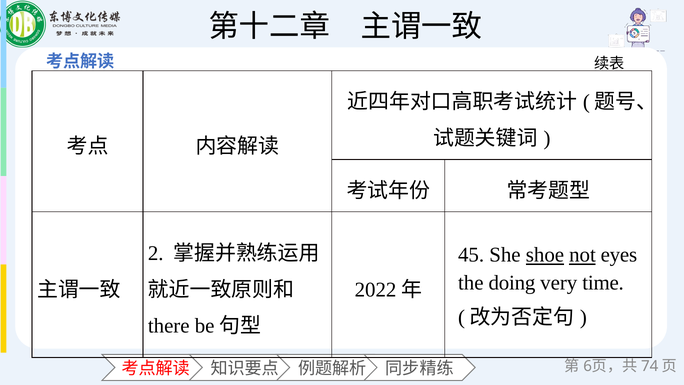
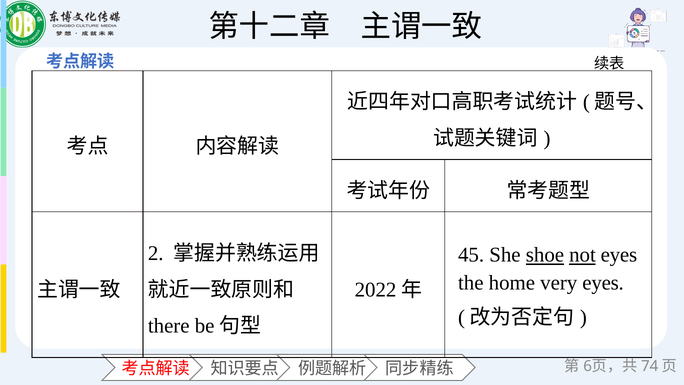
doing: doing -> home
very time: time -> eyes
